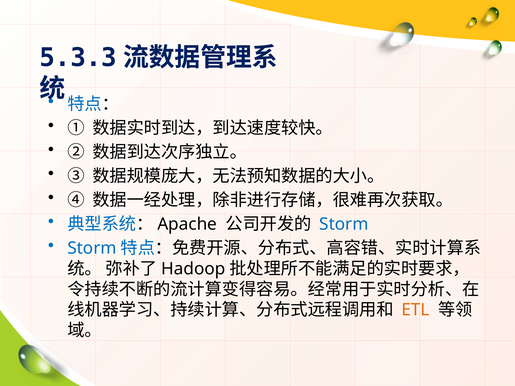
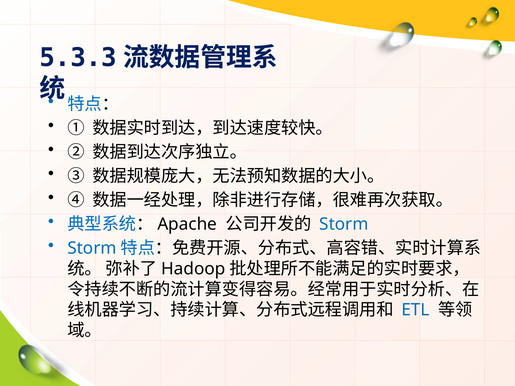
ETL colour: orange -> blue
